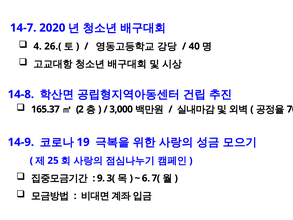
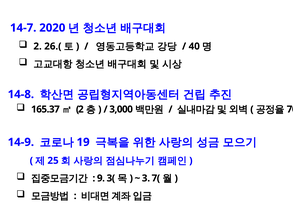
4 at (38, 46): 4 -> 2
6: 6 -> 3
